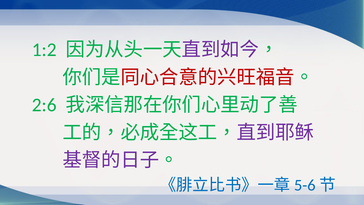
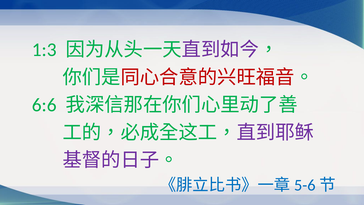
1:2: 1:2 -> 1:3
2:6: 2:6 -> 6:6
